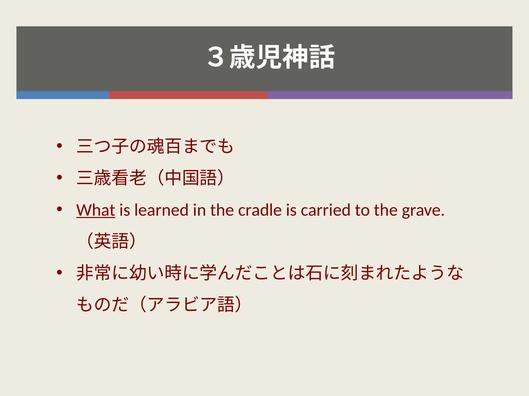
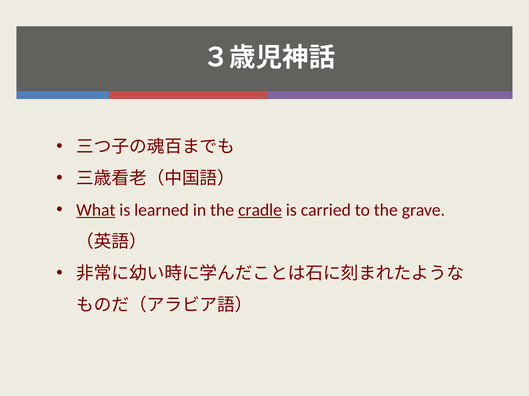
cradle underline: none -> present
